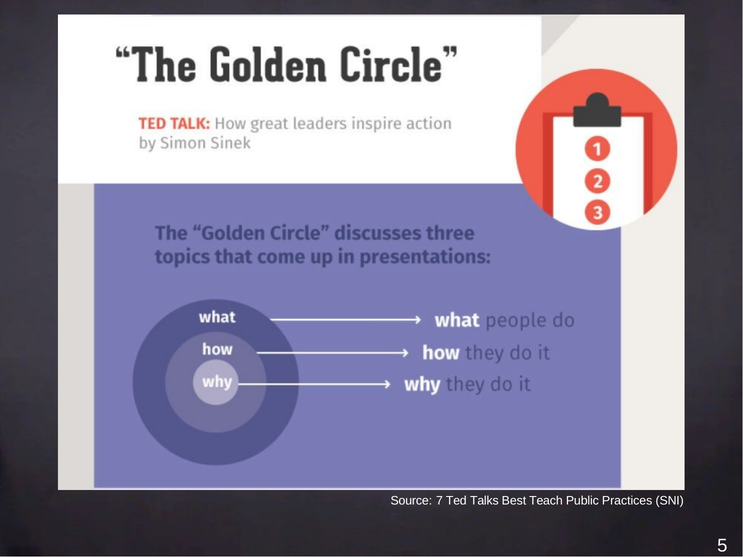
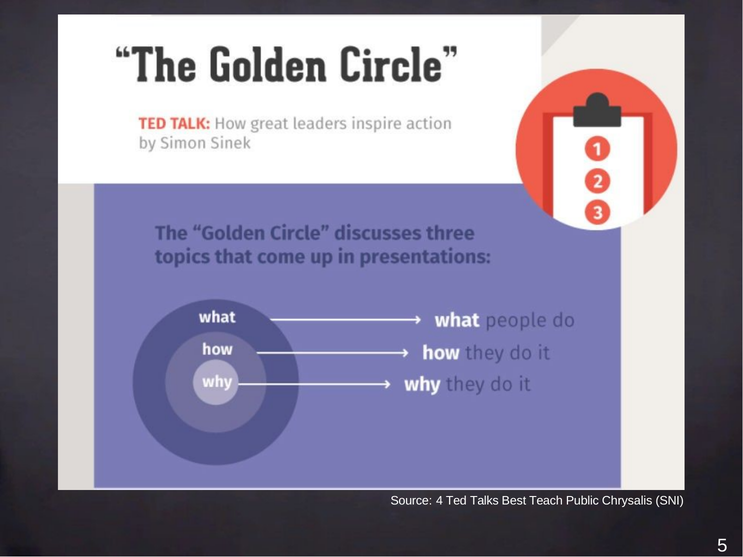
7: 7 -> 4
Practices: Practices -> Chrysalis
